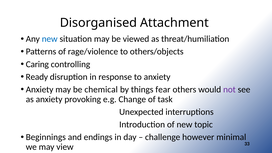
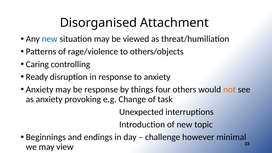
be chemical: chemical -> response
fear: fear -> four
not colour: purple -> orange
